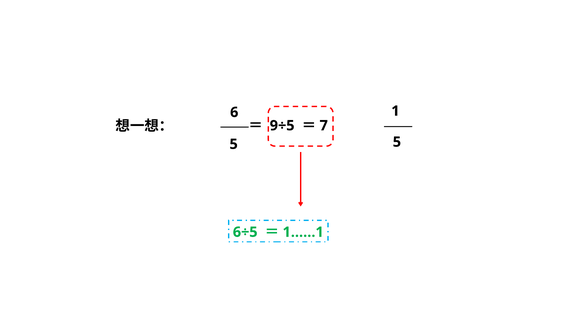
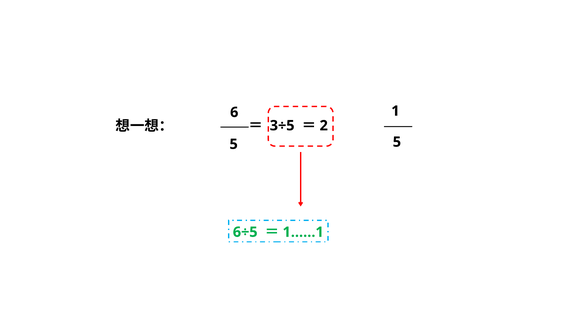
9÷5: 9÷5 -> 3÷5
7: 7 -> 2
